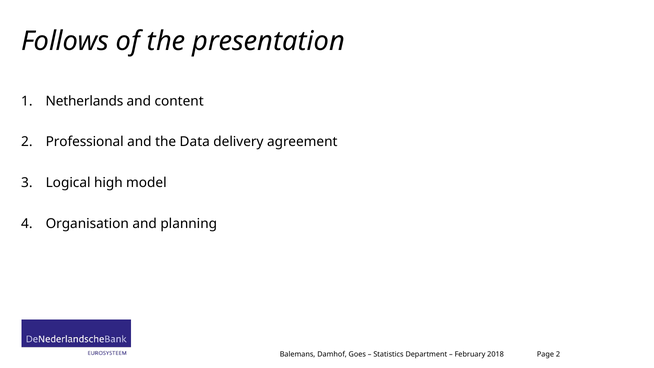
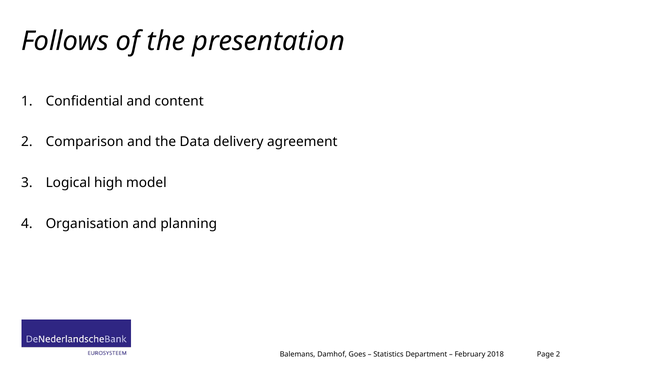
Netherlands: Netherlands -> Confidential
Professional: Professional -> Comparison
